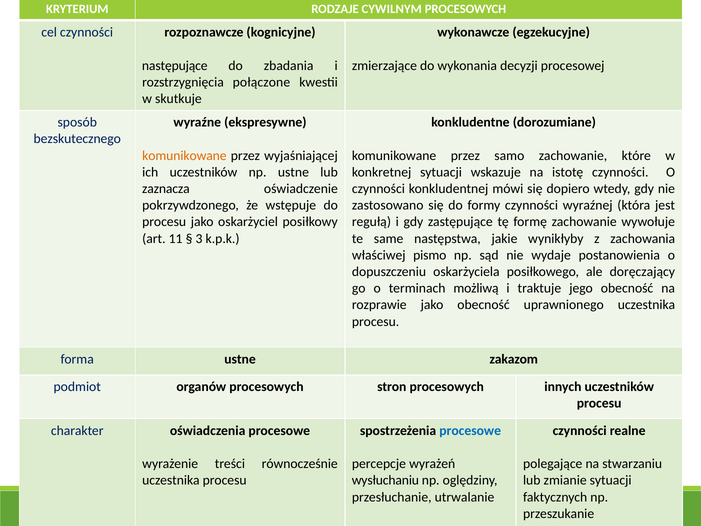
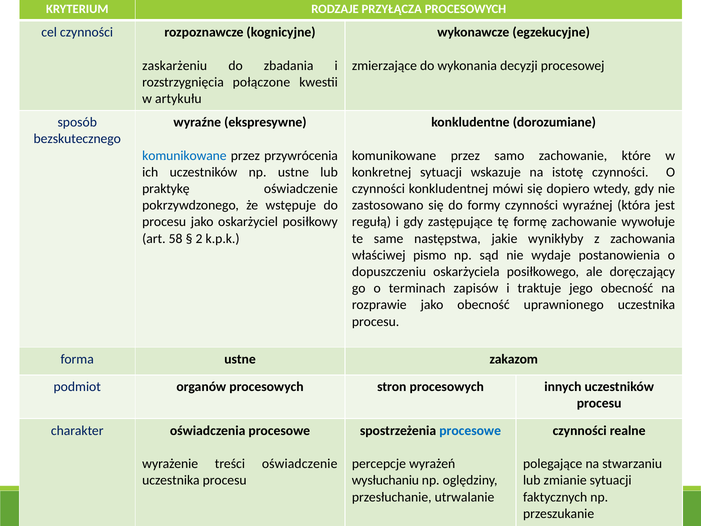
CYWILNYM: CYWILNYM -> PRZYŁĄCZA
następujące: następujące -> zaskarżeniu
skutkuje: skutkuje -> artykułu
komunikowane at (184, 155) colour: orange -> blue
wyjaśniającej: wyjaśniającej -> przywrócenia
zaznacza: zaznacza -> praktykę
11: 11 -> 58
3: 3 -> 2
możliwą: możliwą -> zapisów
treści równocześnie: równocześnie -> oświadczenie
